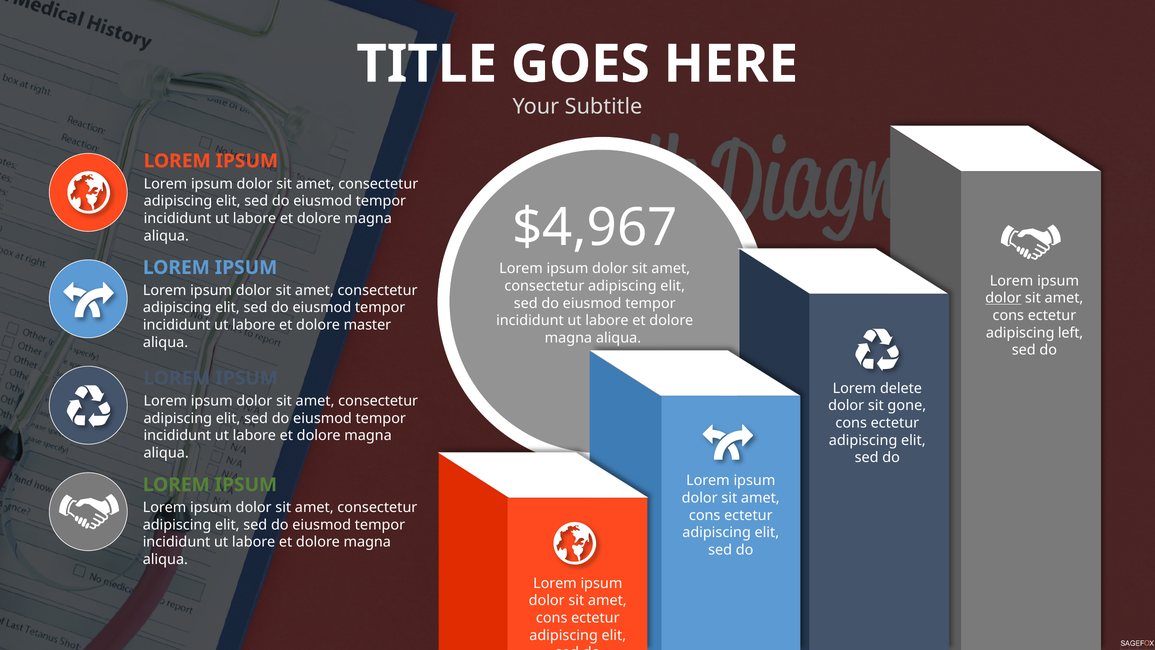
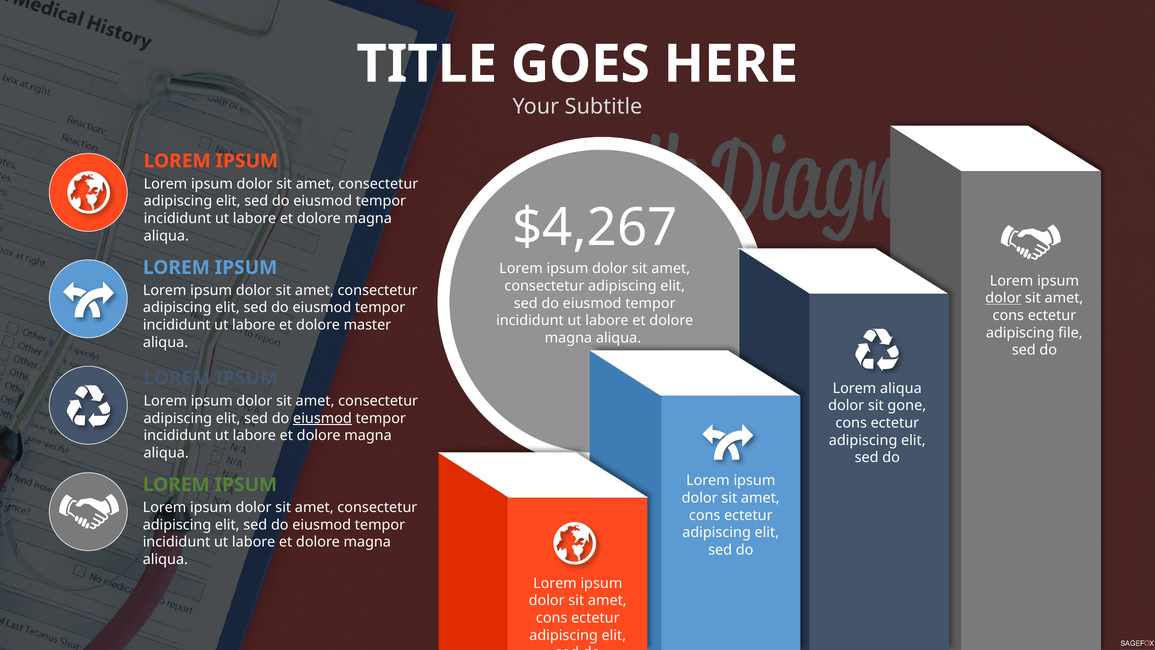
$4,967: $4,967 -> $4,267
left: left -> file
Lorem delete: delete -> aliqua
eiusmod at (322, 418) underline: none -> present
